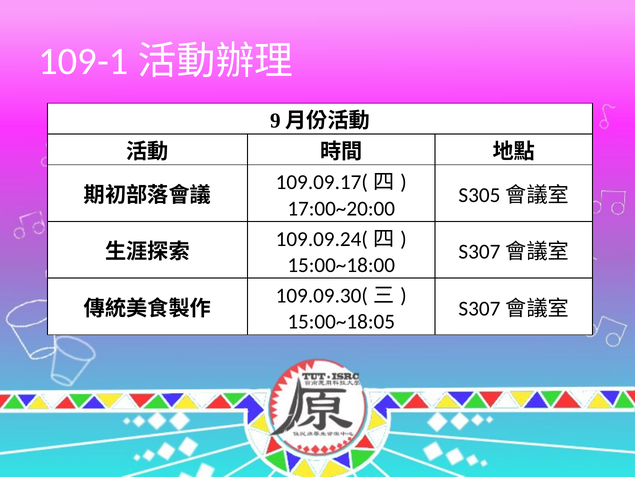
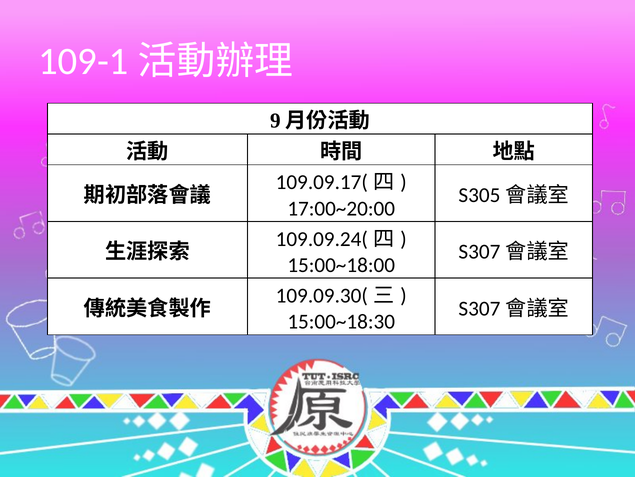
15:00~18:05: 15:00~18:05 -> 15:00~18:30
